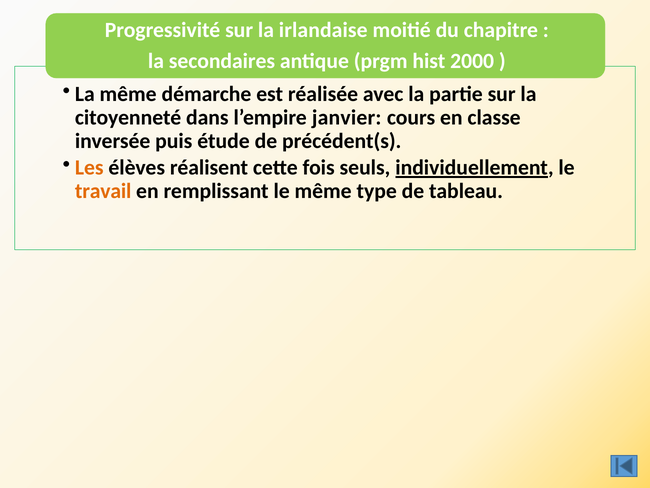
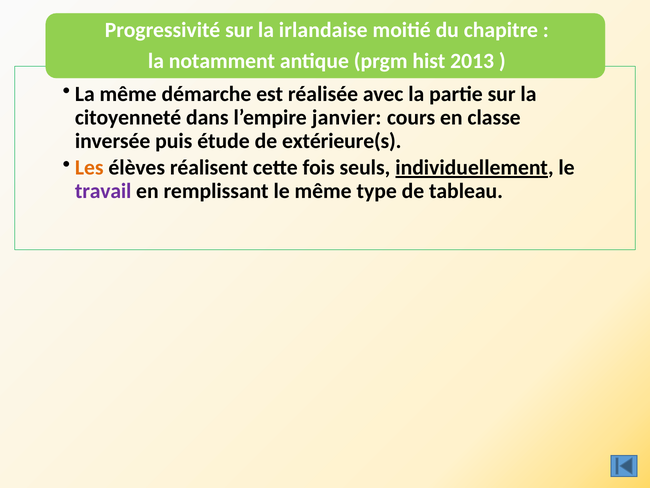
secondaires: secondaires -> notamment
2000: 2000 -> 2013
précédent(s: précédent(s -> extérieure(s
travail colour: orange -> purple
